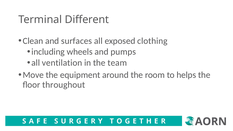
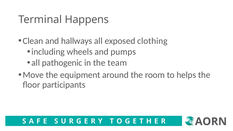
Different: Different -> Happens
surfaces: surfaces -> hallways
ventilation: ventilation -> pathogenic
throughout: throughout -> participants
